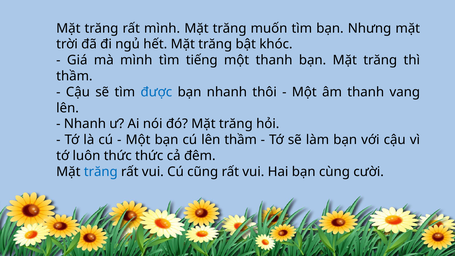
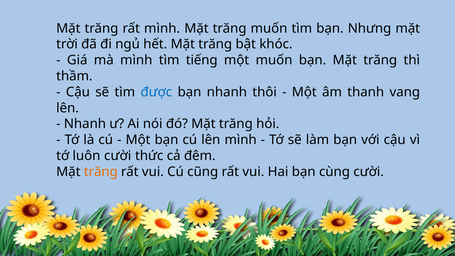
một thanh: thanh -> muốn
lên thầm: thầm -> mình
luôn thức: thức -> cười
trăng at (101, 172) colour: blue -> orange
